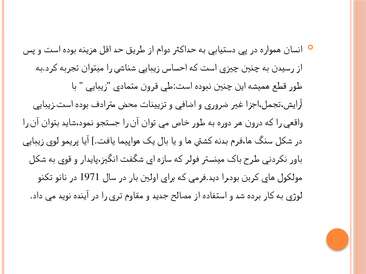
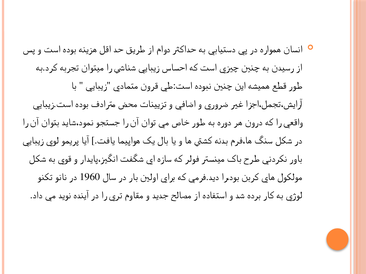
1971: 1971 -> 1960
